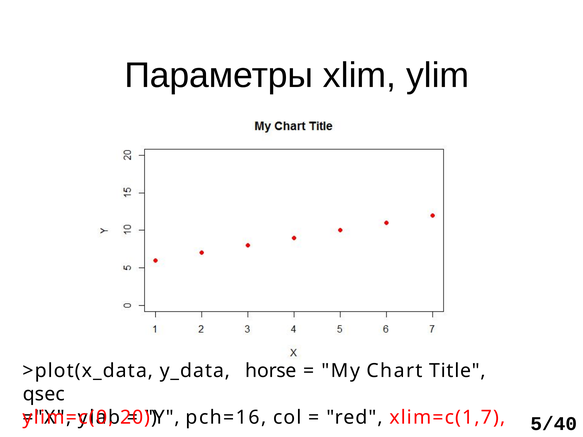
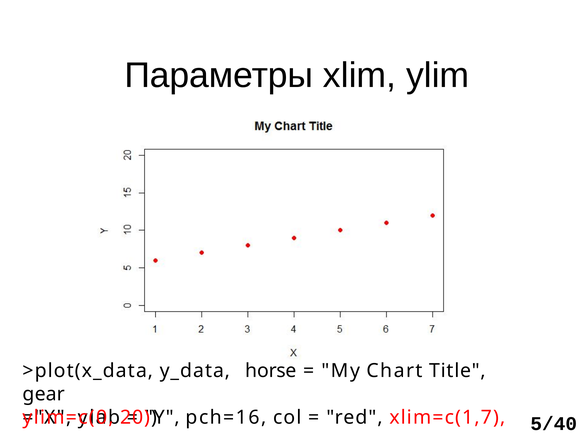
qsec: qsec -> gear
